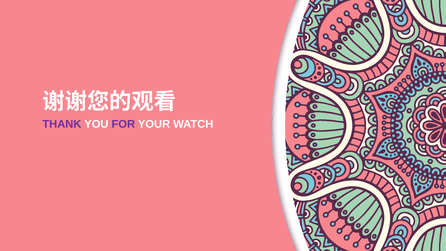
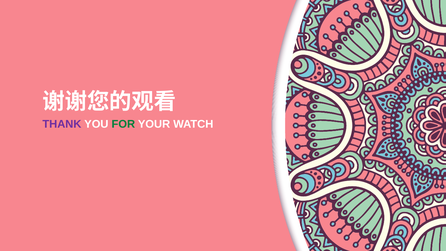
FOR colour: purple -> green
